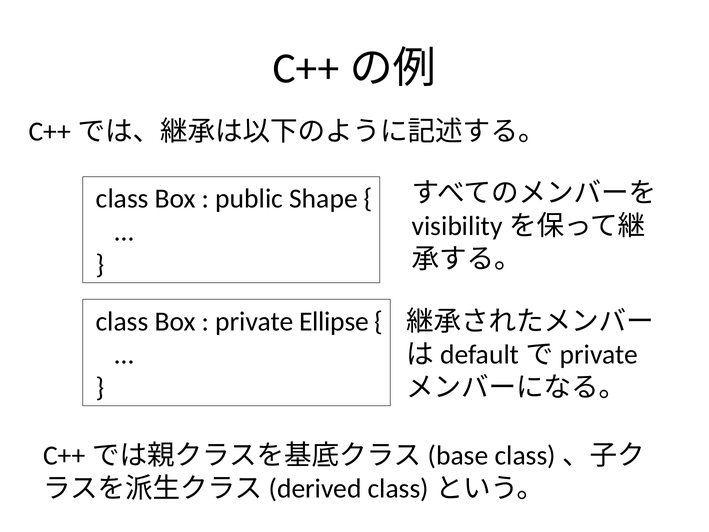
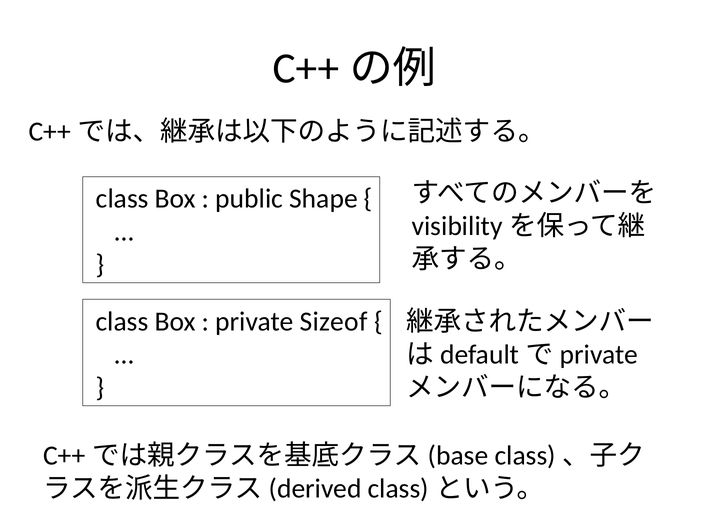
Ellipse: Ellipse -> Sizeof
